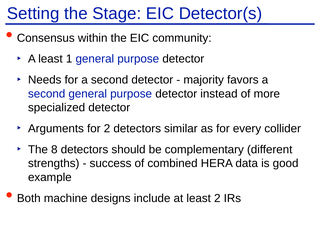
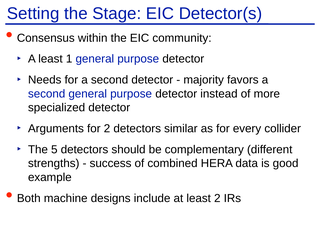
8: 8 -> 5
